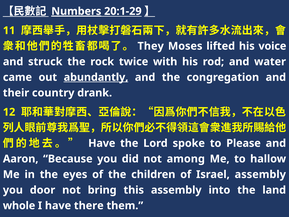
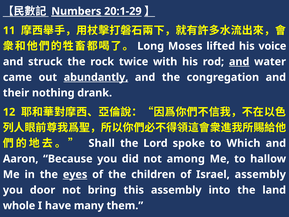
They: They -> Long
and at (239, 62) underline: none -> present
country: country -> nothing
Have at (102, 143): Have -> Shall
Please: Please -> Which
eyes underline: none -> present
there: there -> many
